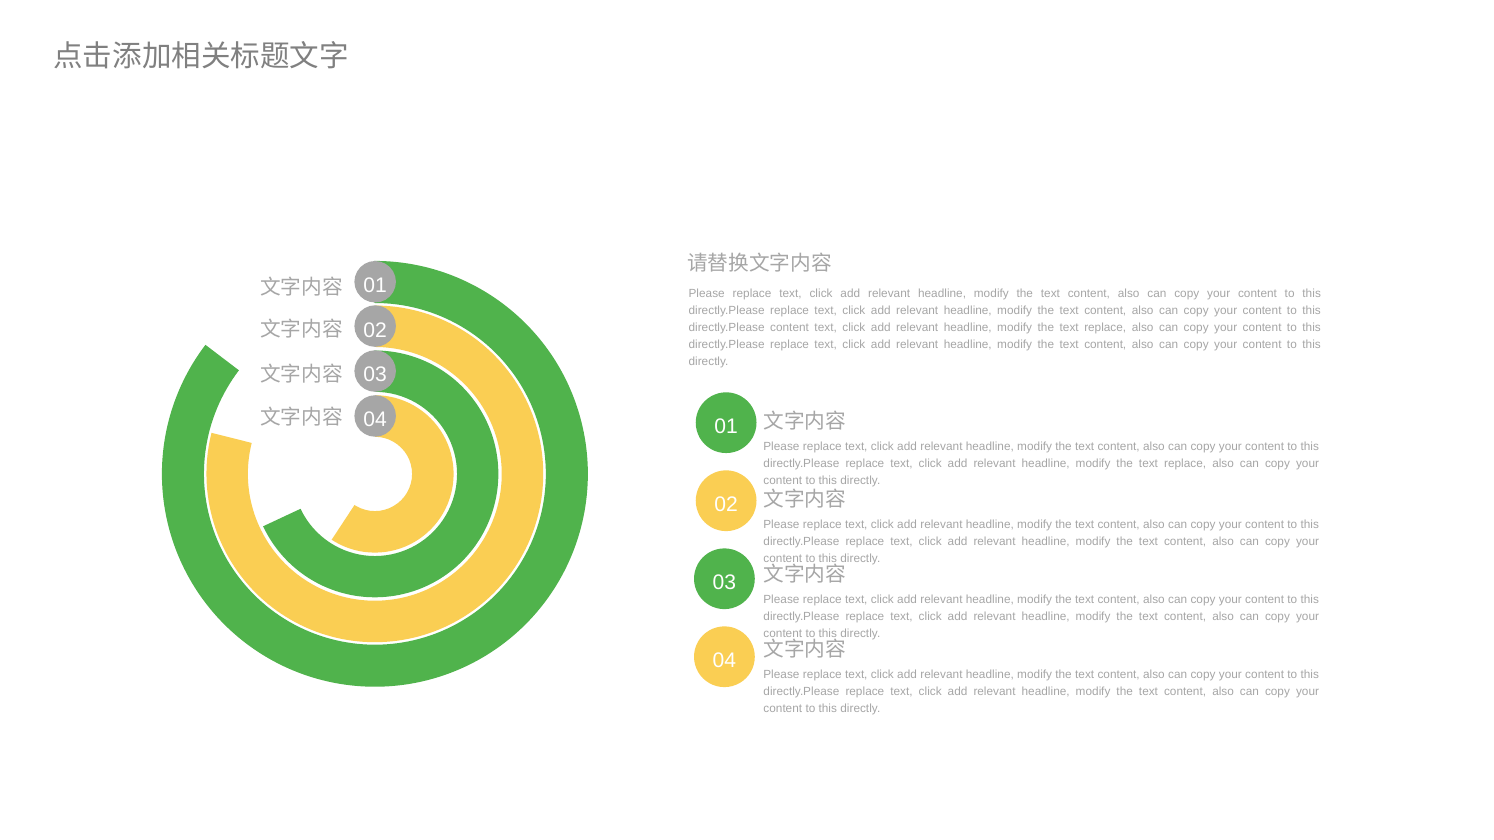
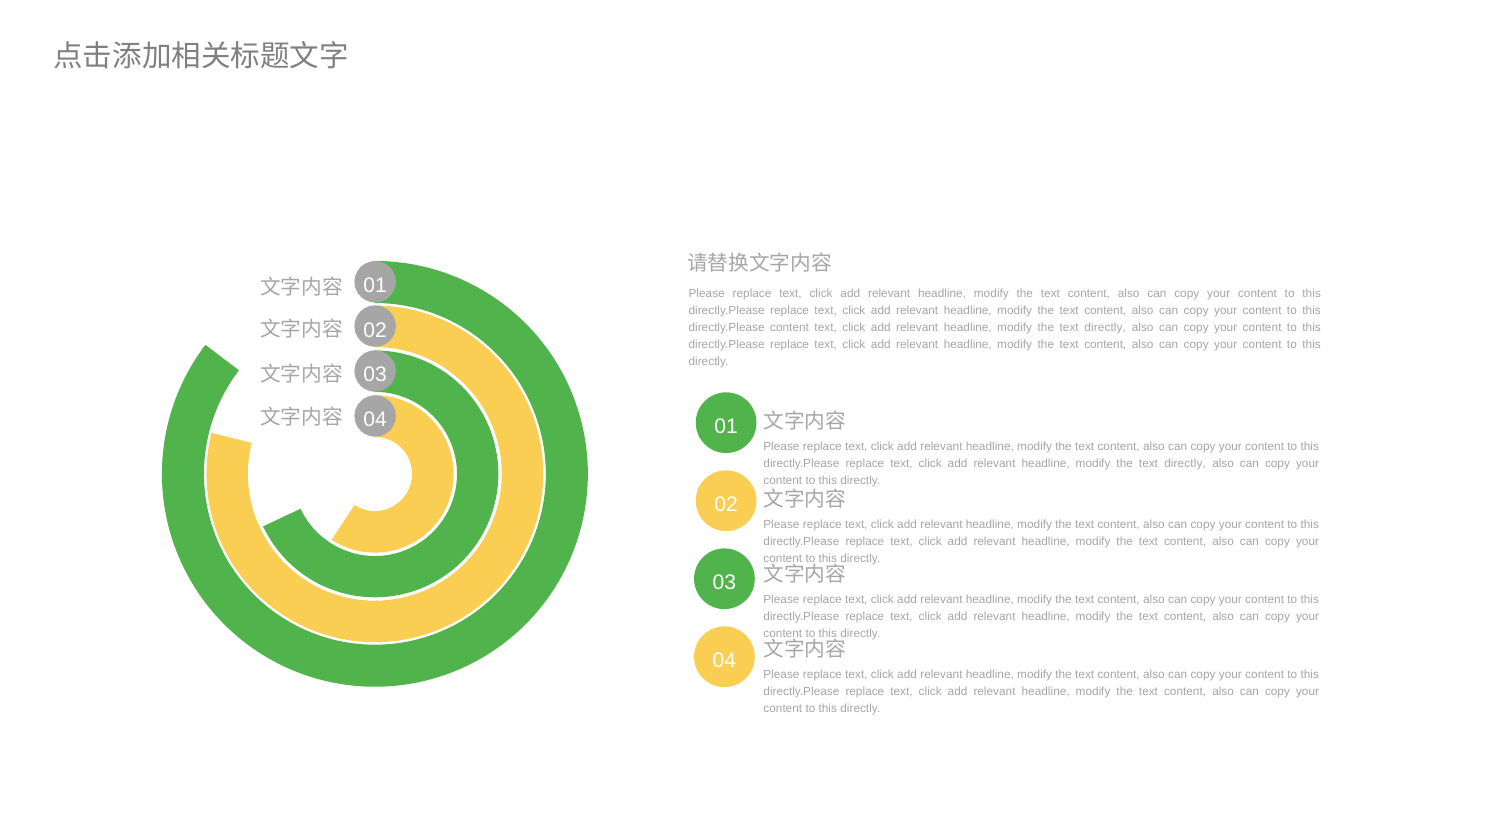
replace at (1105, 328): replace -> directly
replace at (1185, 464): replace -> directly
